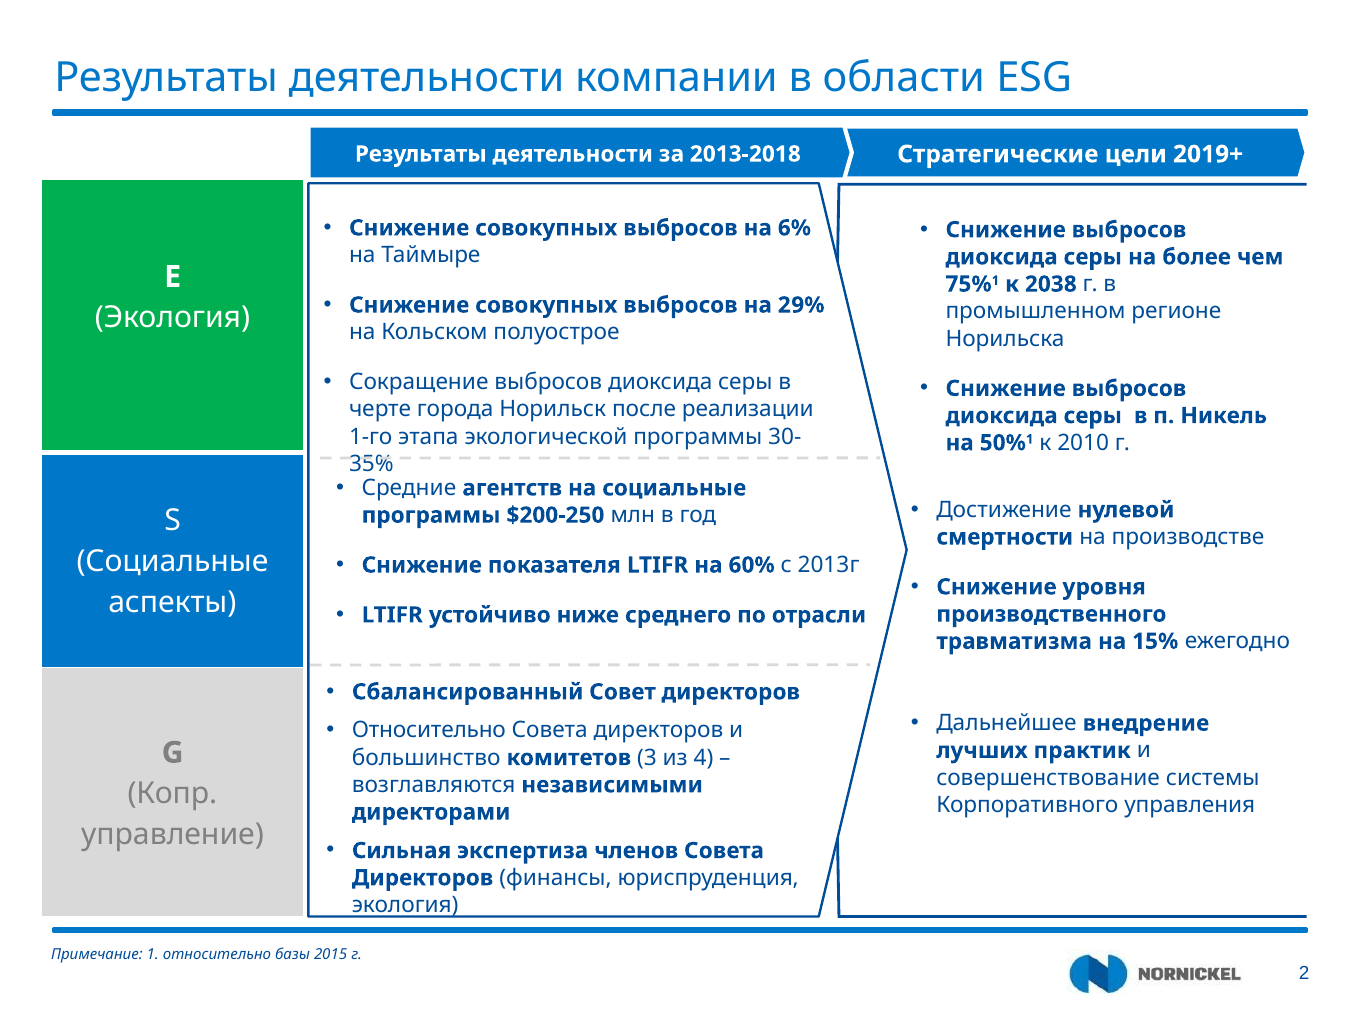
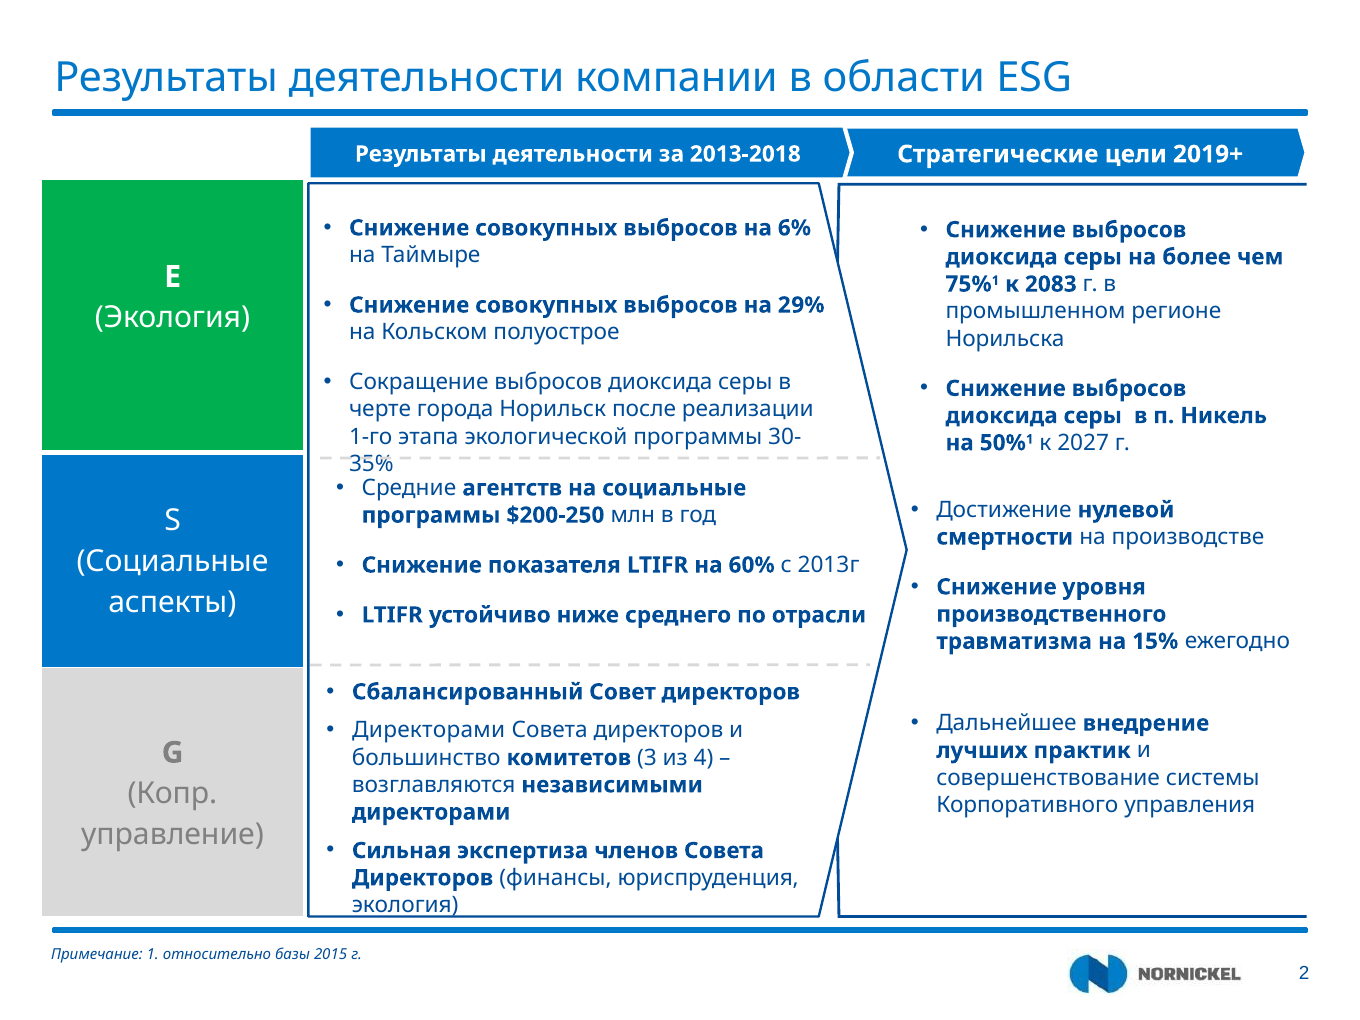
2038: 2038 -> 2083
2010: 2010 -> 2027
Относительно at (429, 731): Относительно -> Директорами
